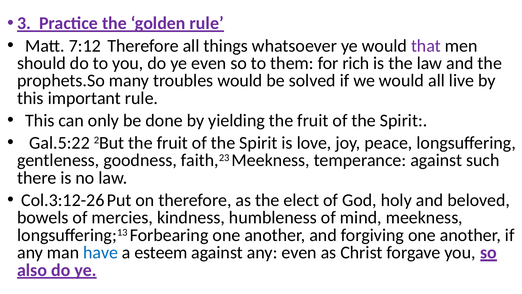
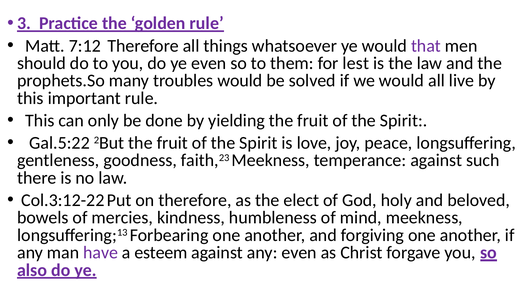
rich: rich -> lest
Col.3:12-26: Col.3:12-26 -> Col.3:12-22
have colour: blue -> purple
